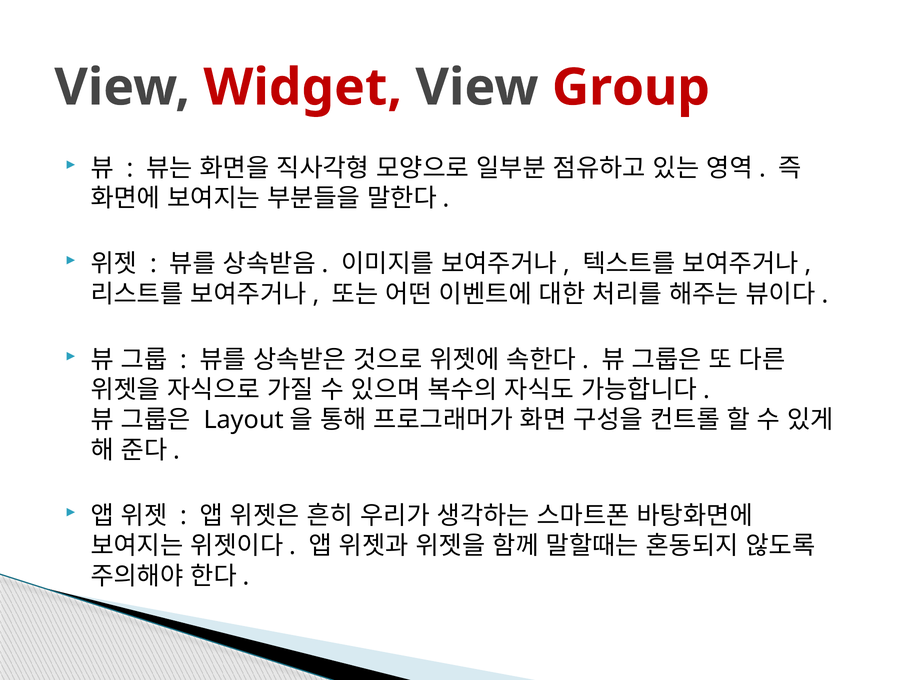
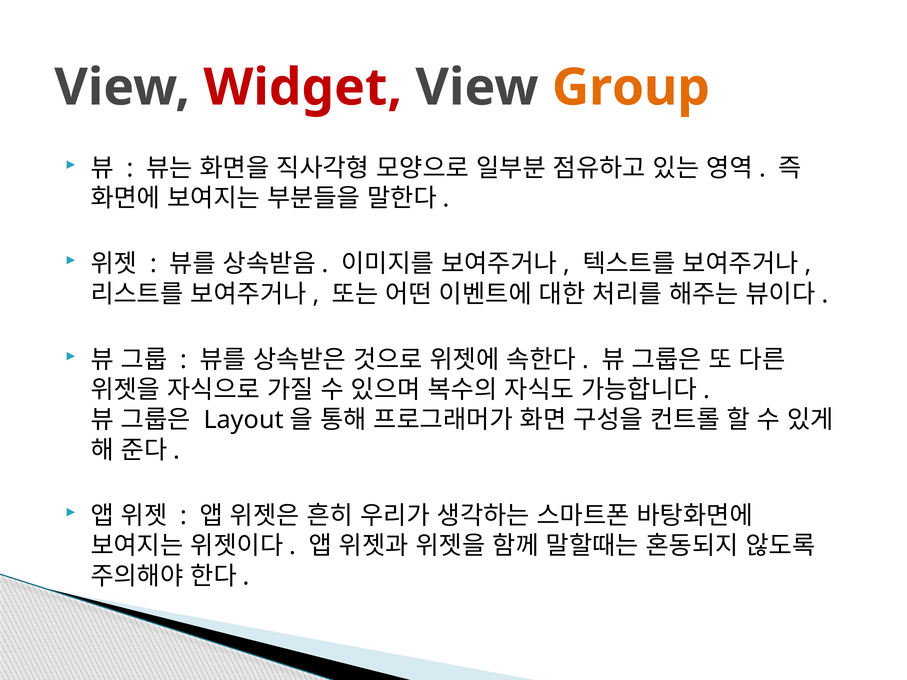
Group colour: red -> orange
